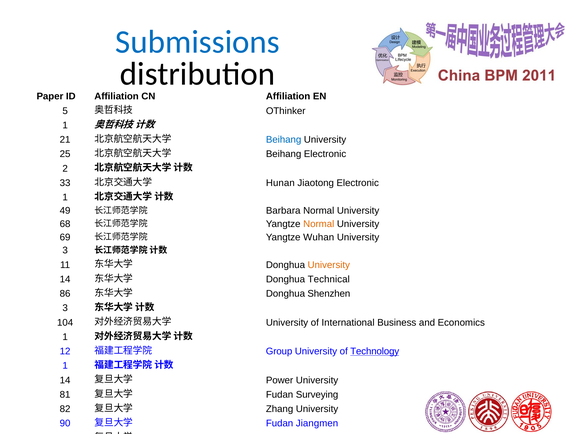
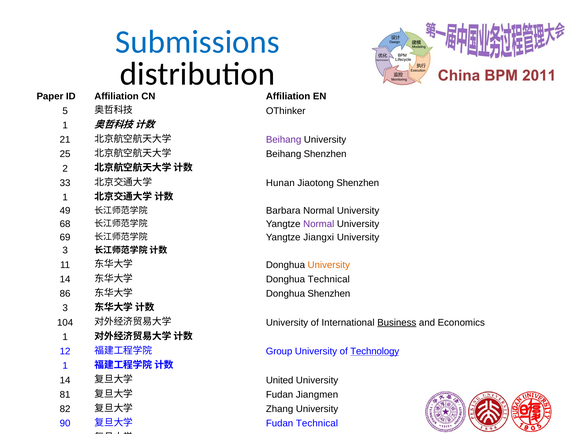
Beihang at (284, 140) colour: blue -> purple
Beihang Electronic: Electronic -> Shenzhen
Jiaotong Electronic: Electronic -> Shenzhen
Normal at (319, 224) colour: orange -> purple
Wuhan: Wuhan -> Jiangxi
Business underline: none -> present
Power: Power -> United
Surveying: Surveying -> Jiangmen
Fudan Jiangmen: Jiangmen -> Technical
